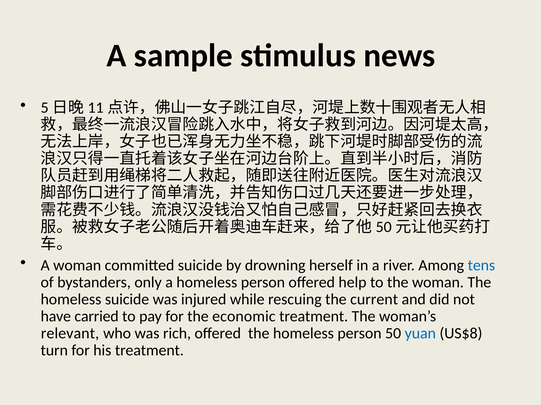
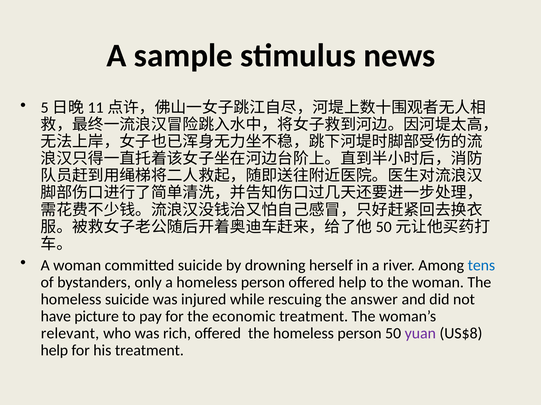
current: current -> answer
carried: carried -> picture
yuan colour: blue -> purple
turn at (54, 351): turn -> help
